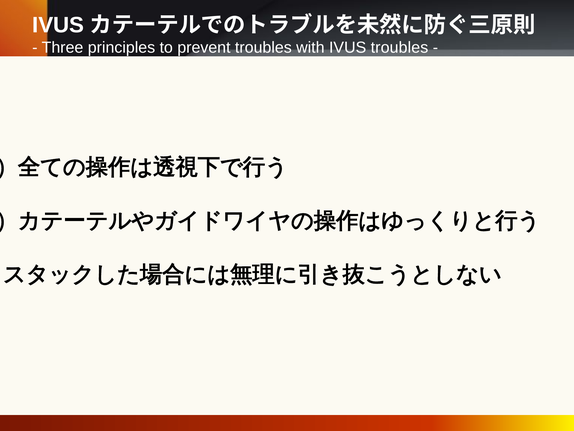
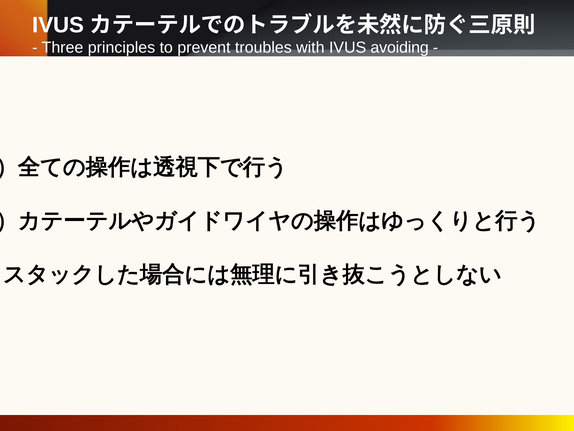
IVUS troubles: troubles -> avoiding
